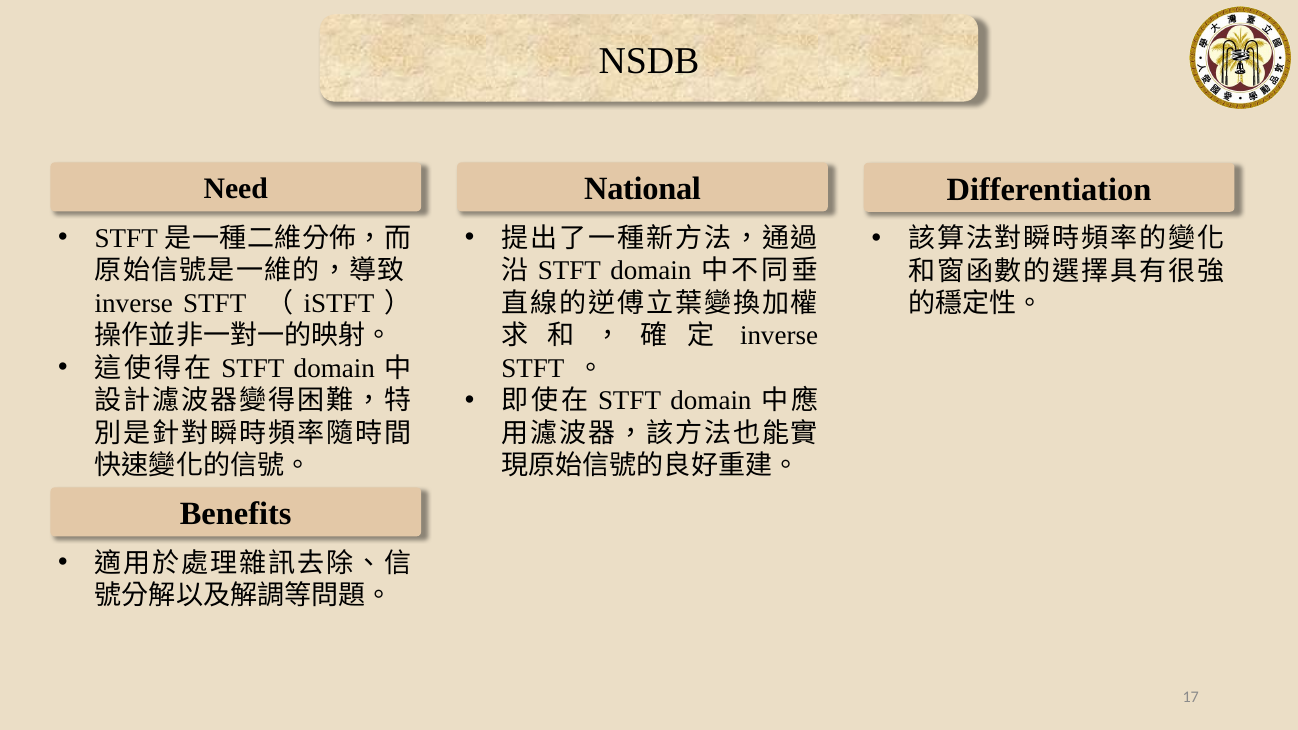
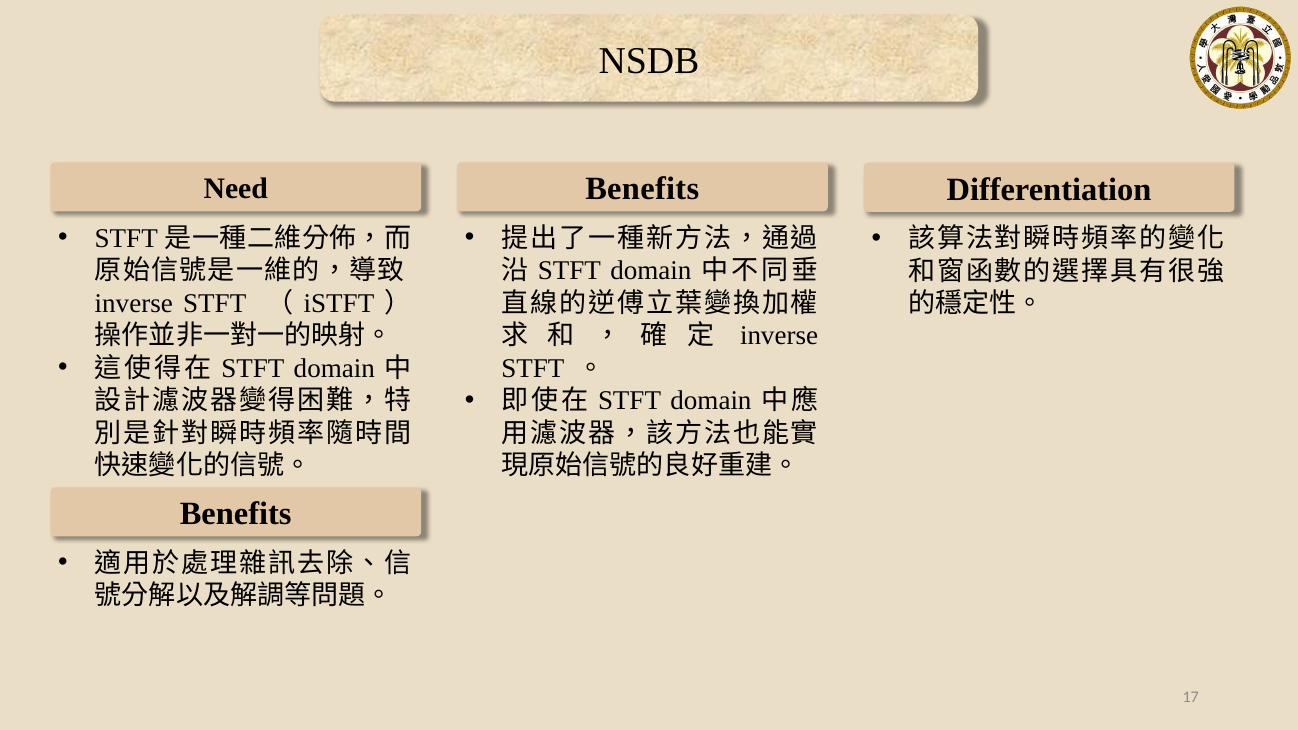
National at (643, 189): National -> Benefits
